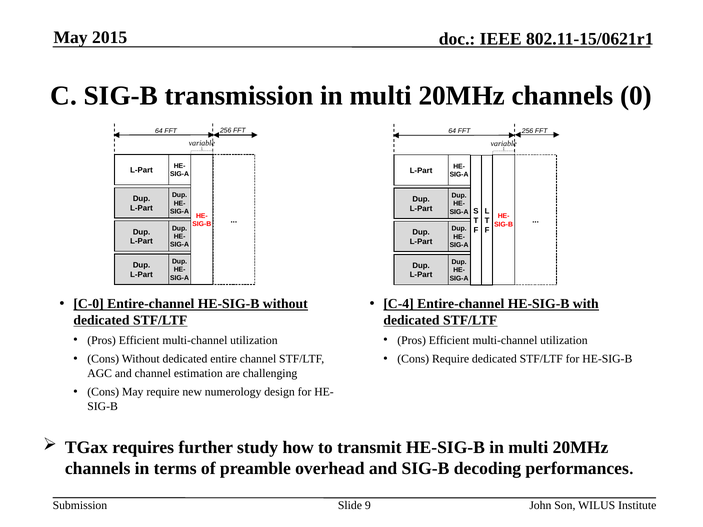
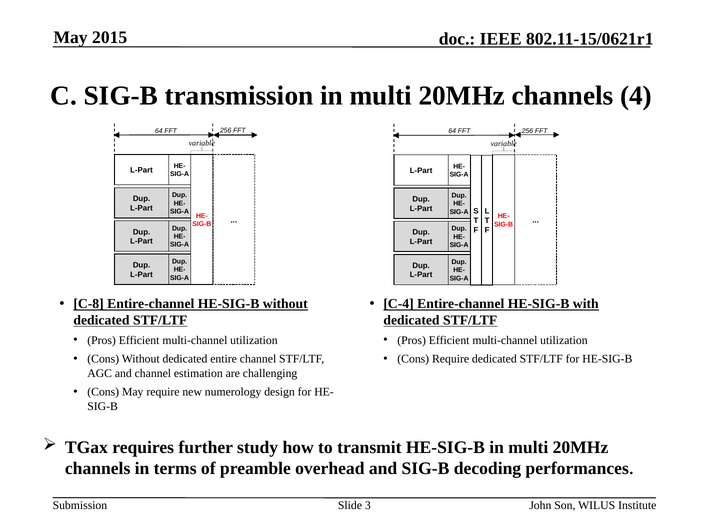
0: 0 -> 4
C-0: C-0 -> C-8
9: 9 -> 3
